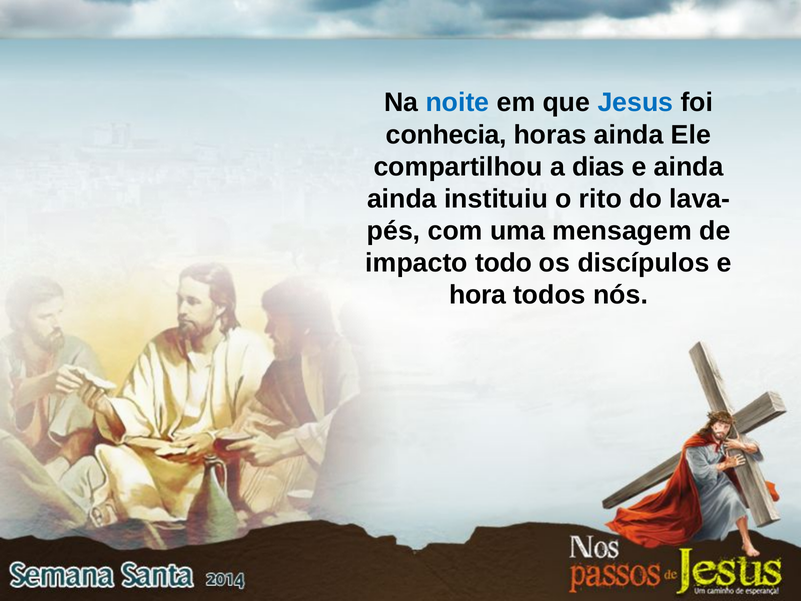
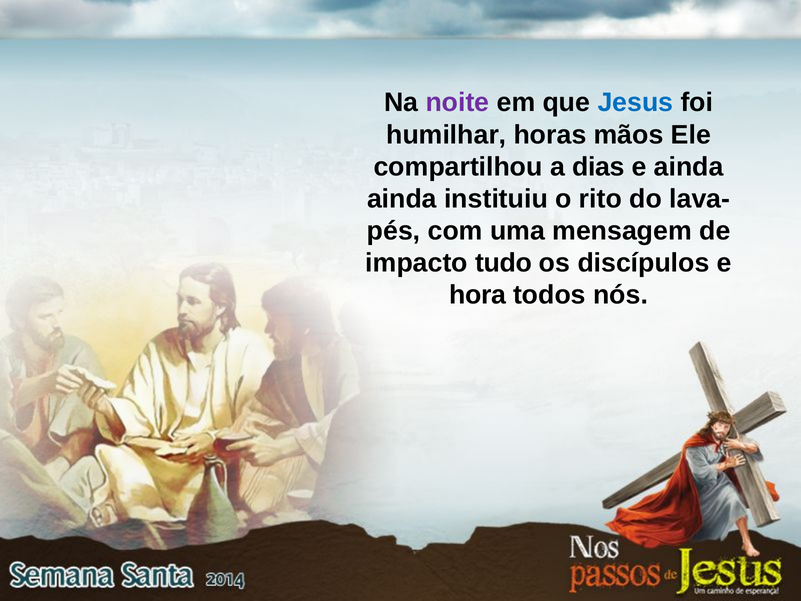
noite colour: blue -> purple
conhecia: conhecia -> humilhar
horas ainda: ainda -> mãos
todo: todo -> tudo
